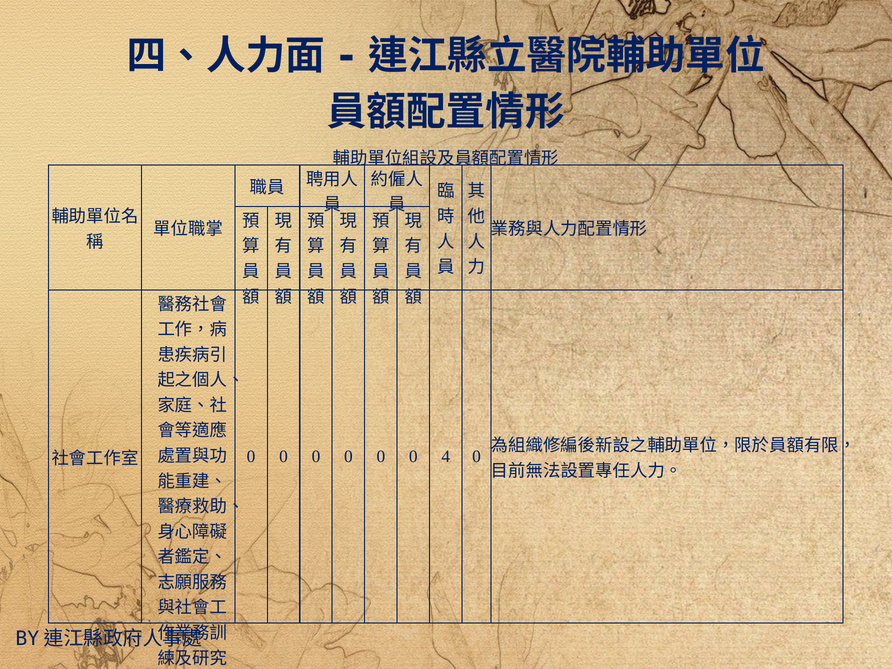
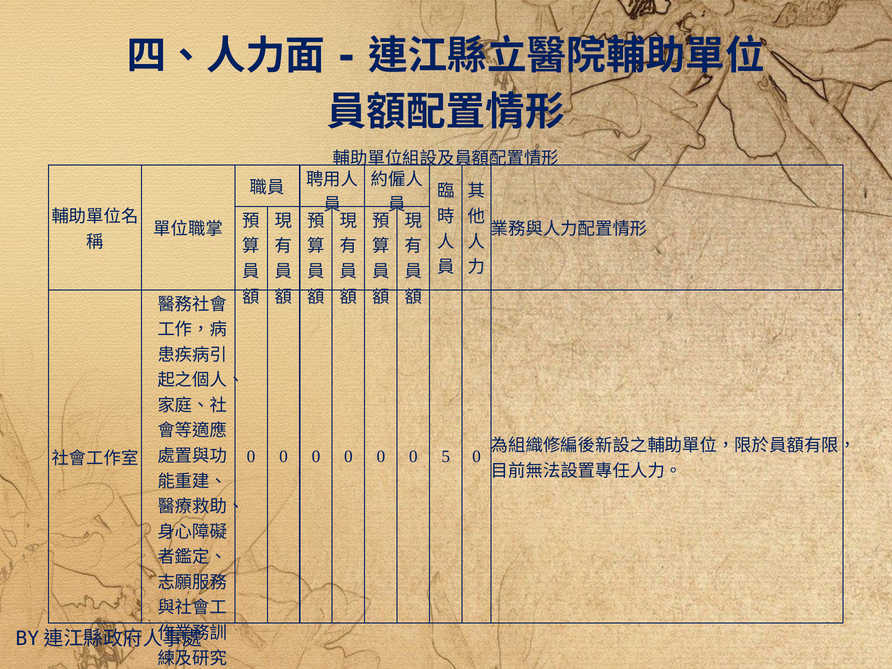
4: 4 -> 5
